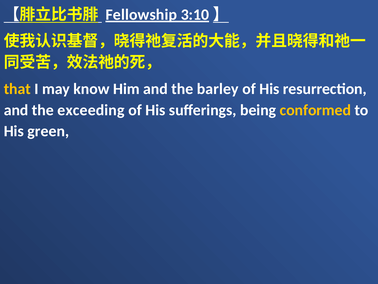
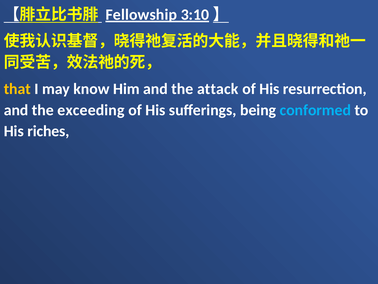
barley: barley -> attack
conformed colour: yellow -> light blue
green: green -> riches
